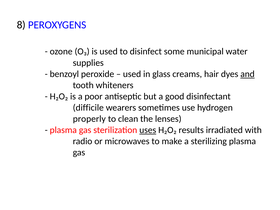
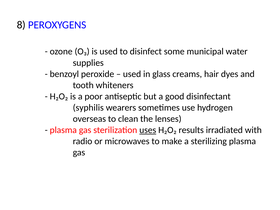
and underline: present -> none
difficile: difficile -> syphilis
properly: properly -> overseas
